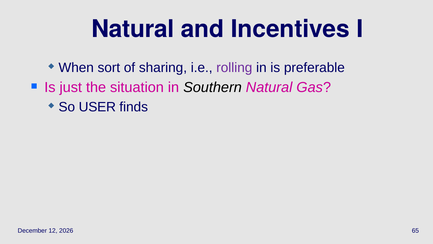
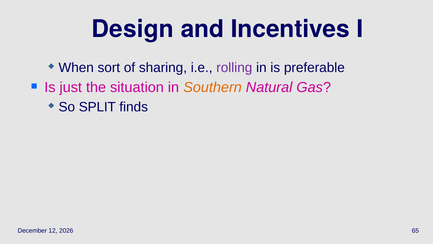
Natural at (133, 29): Natural -> Design
Southern colour: black -> orange
USER: USER -> SPLIT
